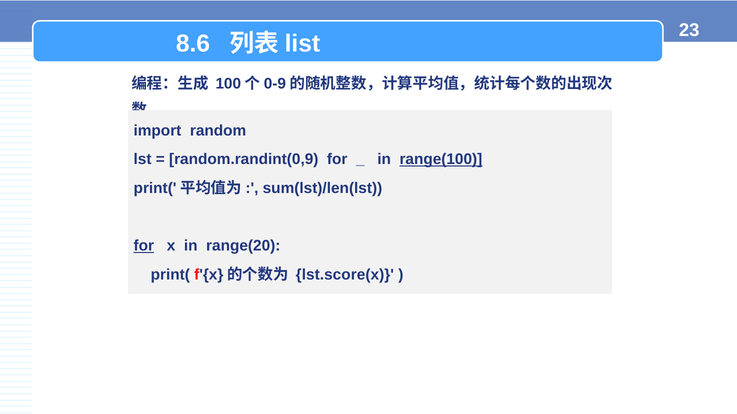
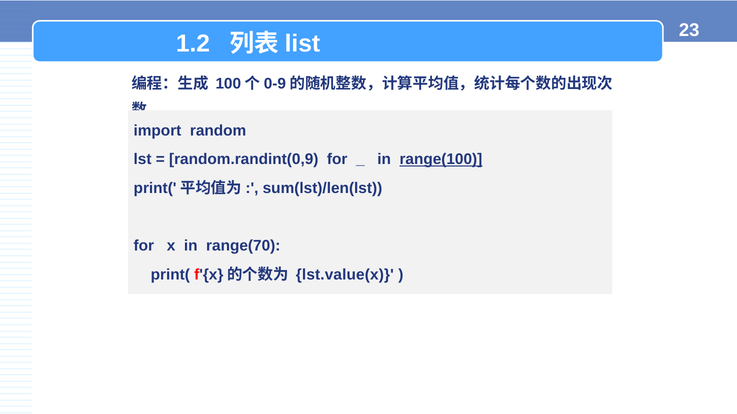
8.6: 8.6 -> 1.2
for at (144, 246) underline: present -> none
range(20: range(20 -> range(70
lst.score(x: lst.score(x -> lst.value(x
